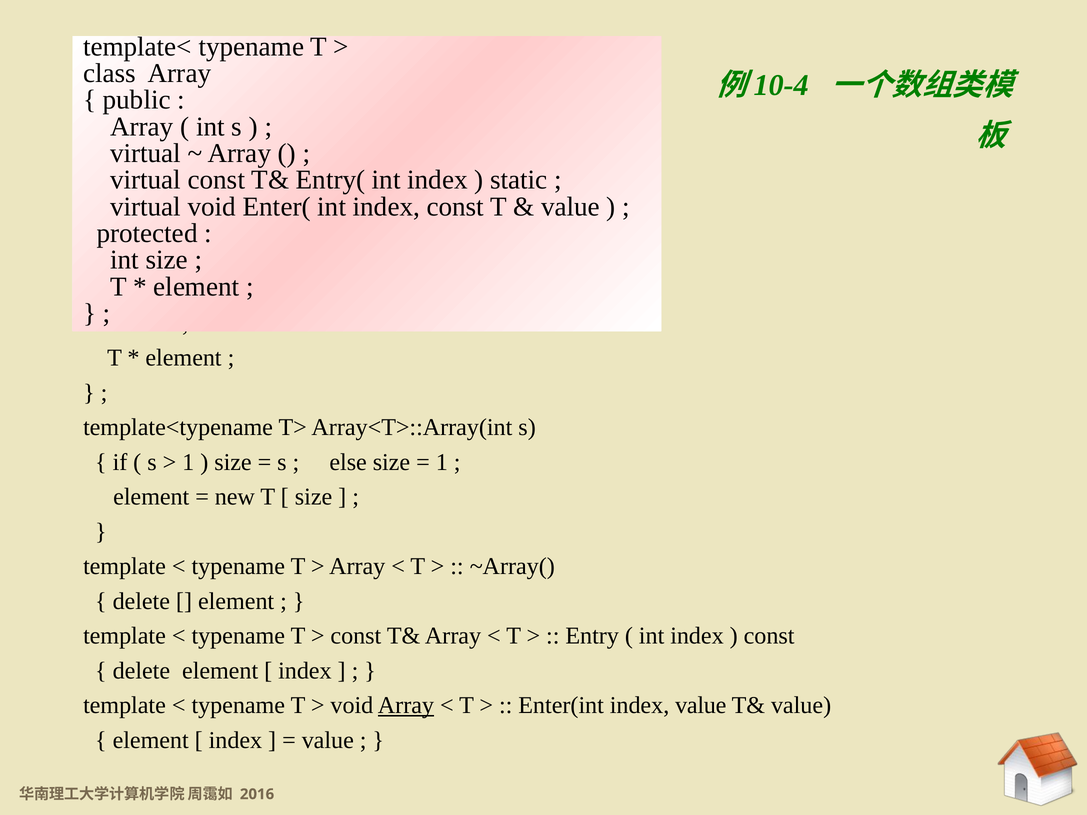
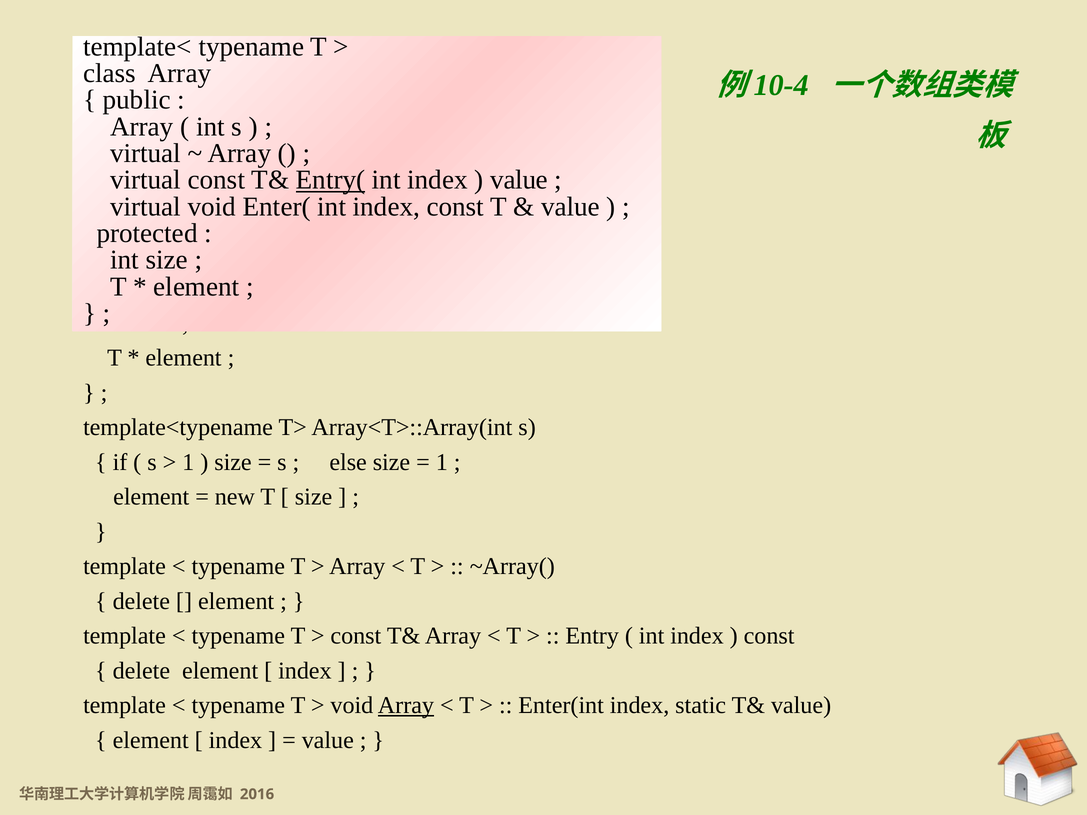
Entry( at (331, 180) underline: none -> present
static at (519, 180): static -> value
index value: value -> static
